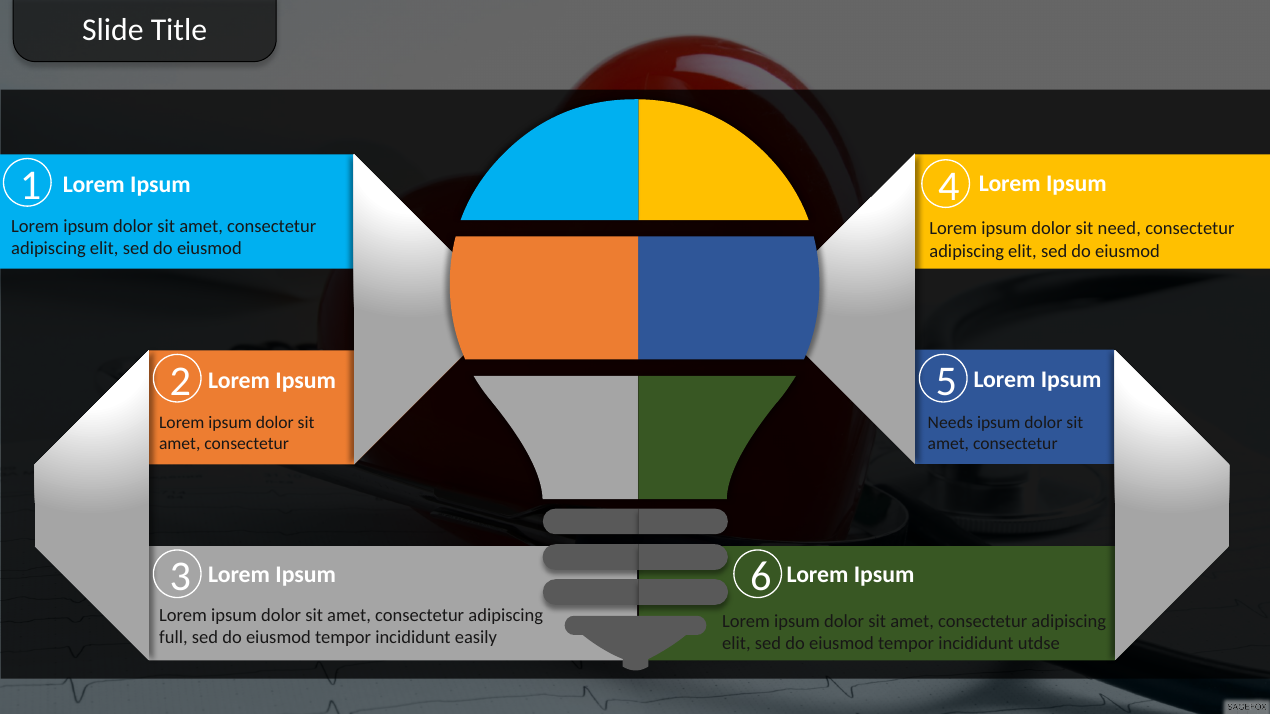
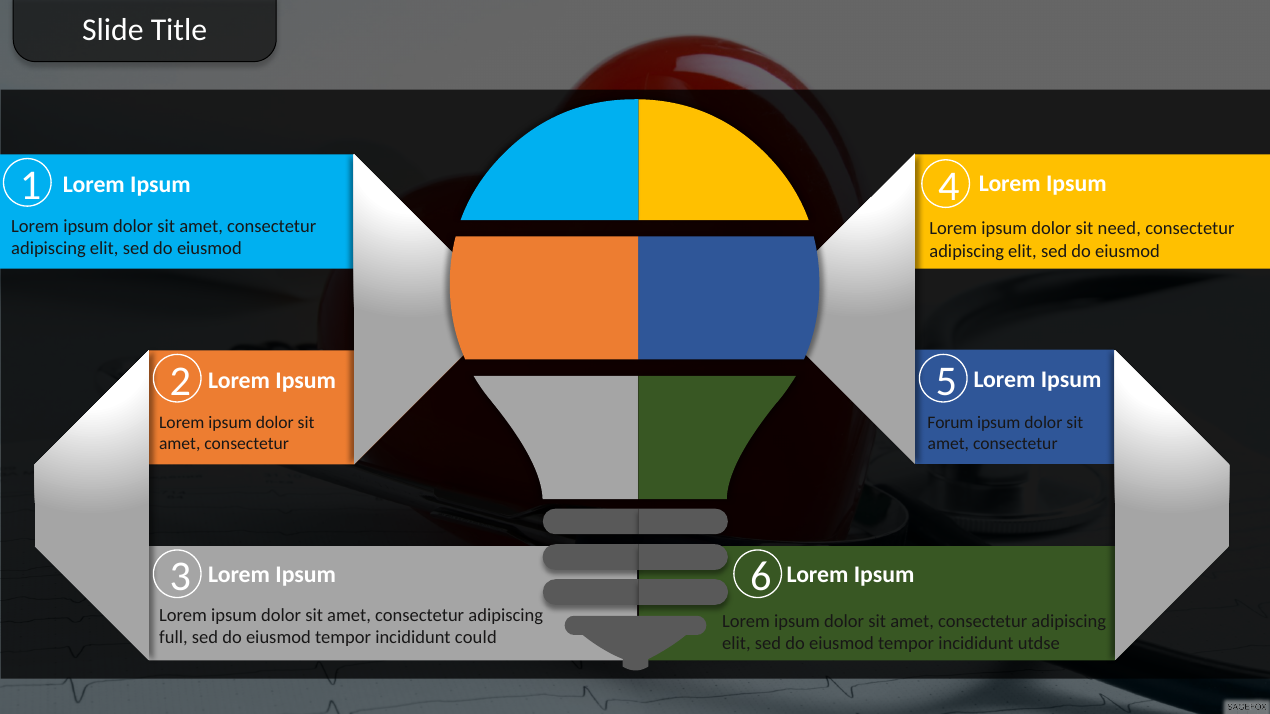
Needs: Needs -> Forum
easily: easily -> could
